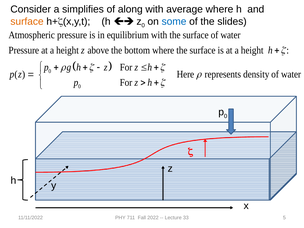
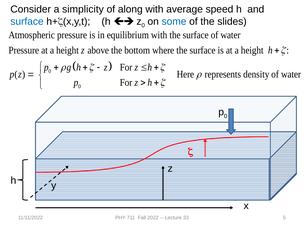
simplifies: simplifies -> simplicity
average where: where -> speed
surface at (27, 22) colour: orange -> blue
